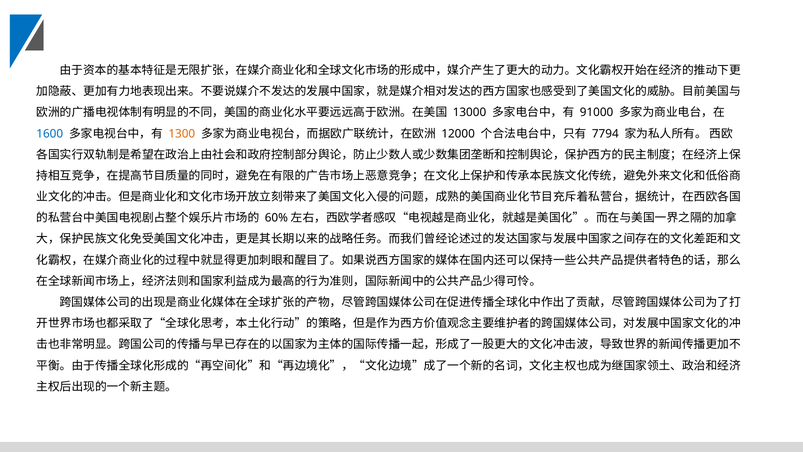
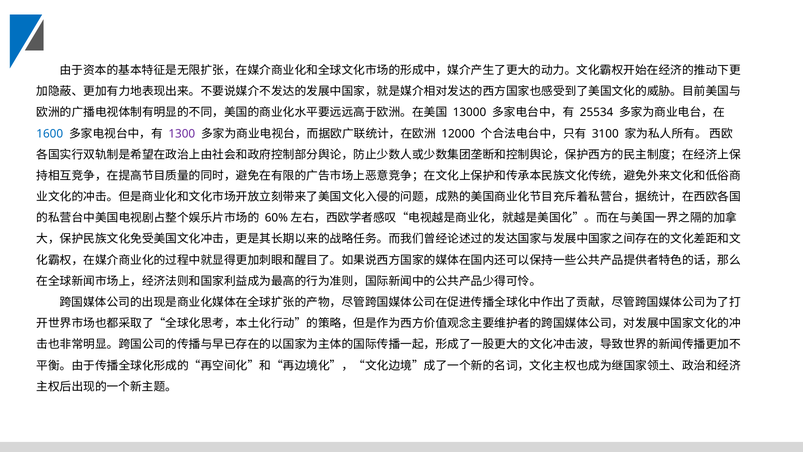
91000: 91000 -> 25534
1300 colour: orange -> purple
7794: 7794 -> 3100
